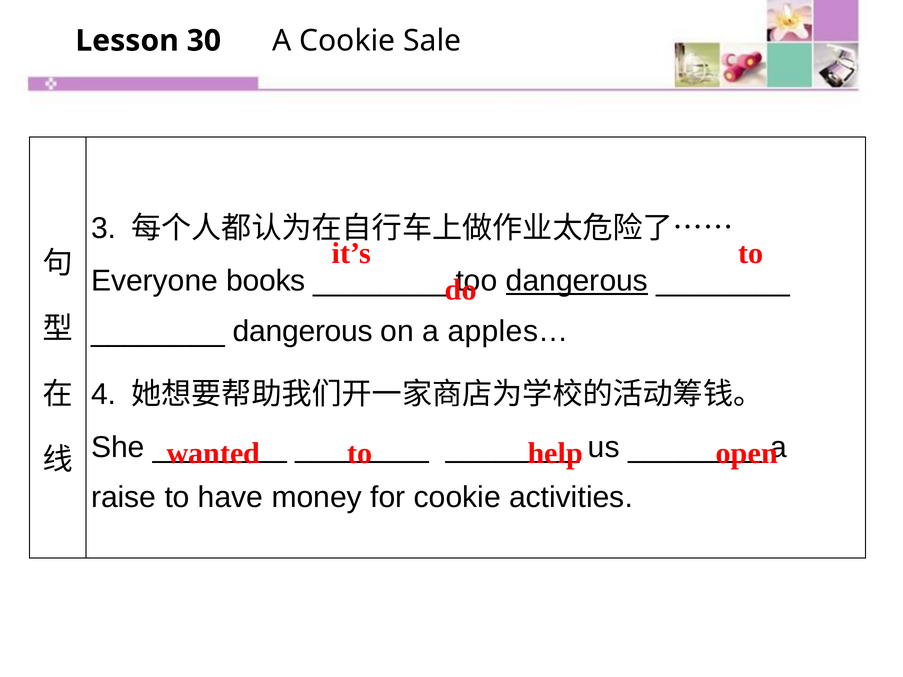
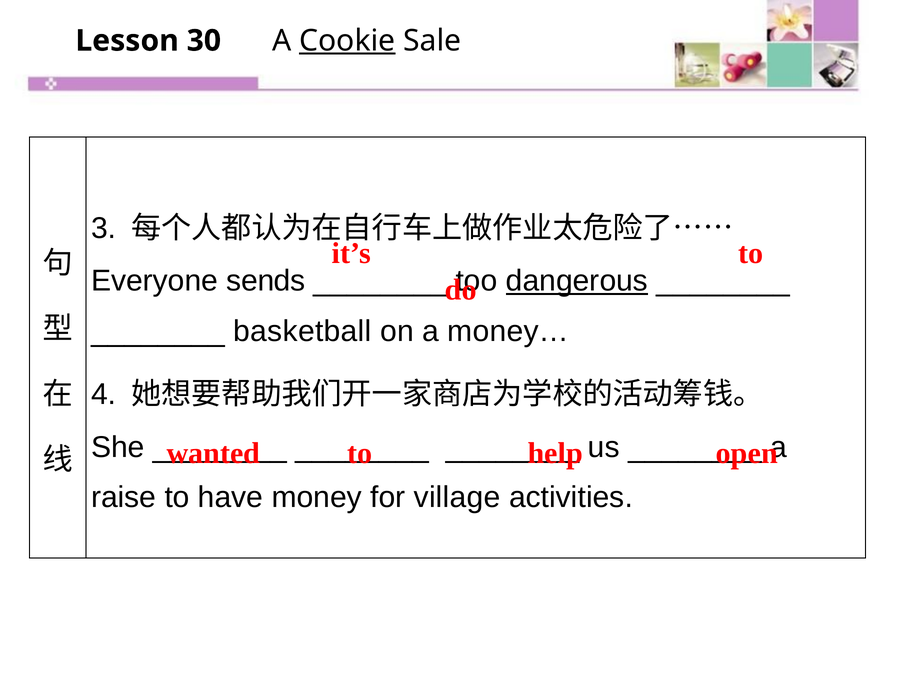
Cookie at (347, 41) underline: none -> present
books: books -> sends
dangerous at (303, 331): dangerous -> basketball
apples…: apples… -> money…
for cookie: cookie -> village
